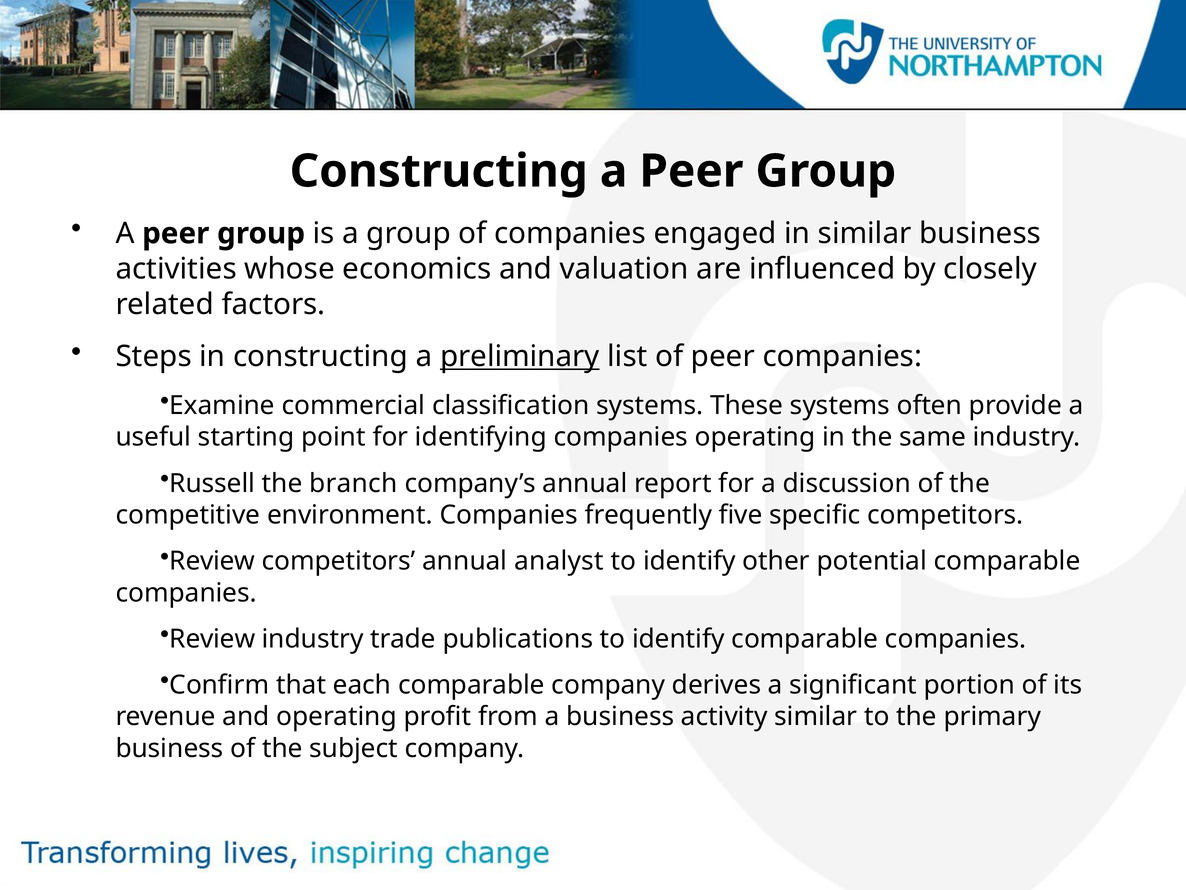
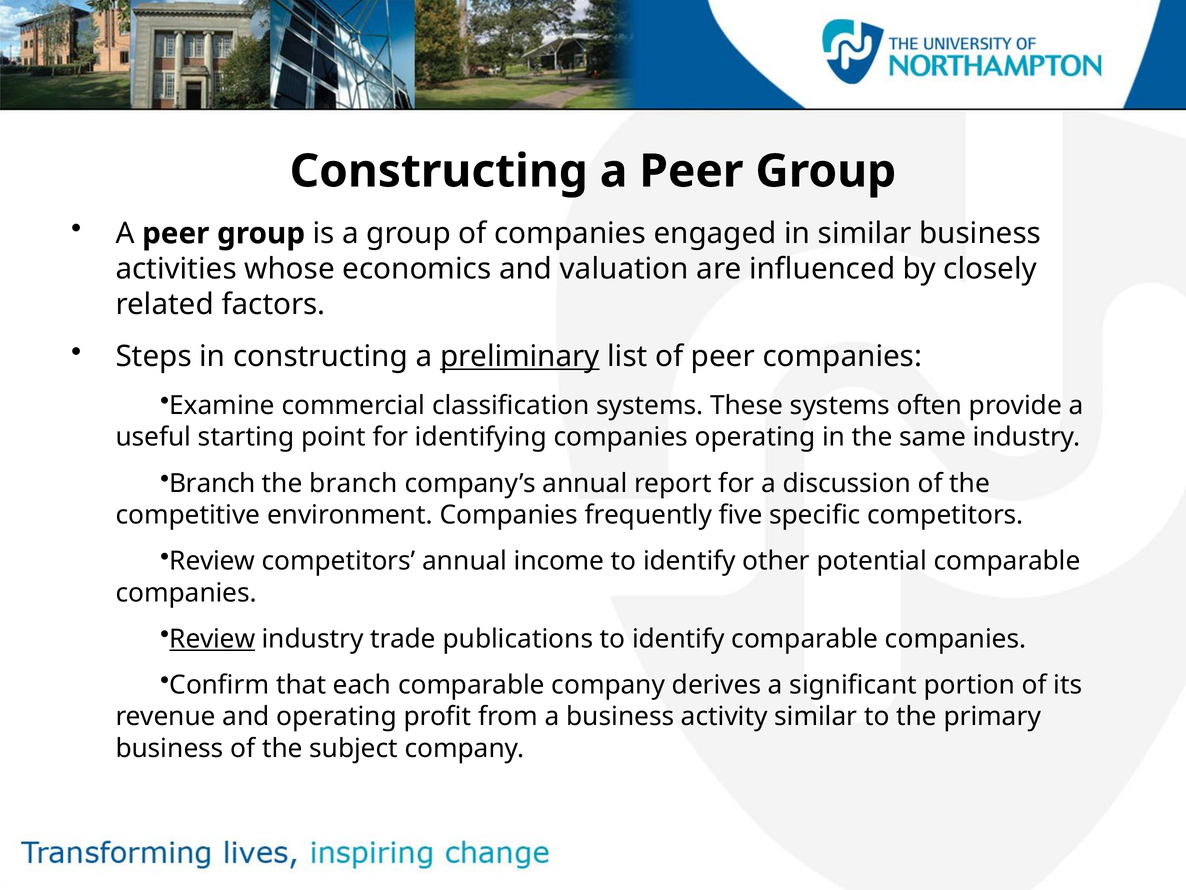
Russell at (212, 483): Russell -> Branch
analyst: analyst -> income
Review at (212, 639) underline: none -> present
